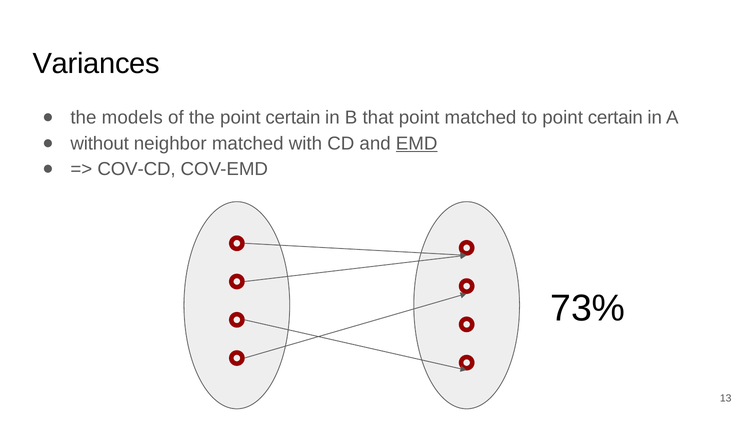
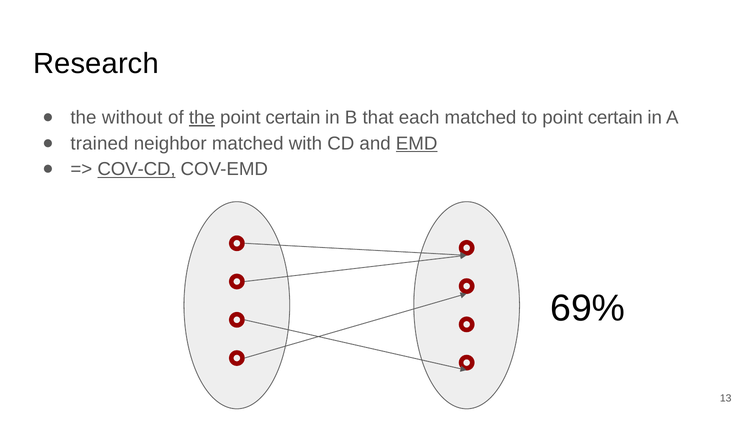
Variances: Variances -> Research
models: models -> without
the at (202, 118) underline: none -> present
that point: point -> each
without: without -> trained
COV-CD underline: none -> present
73%: 73% -> 69%
